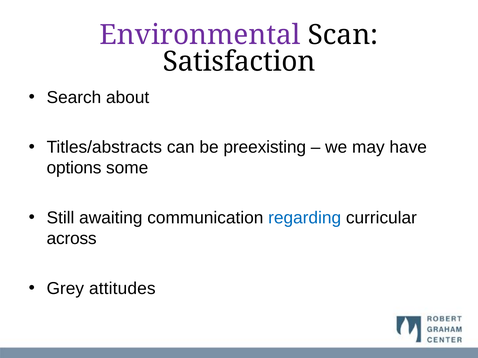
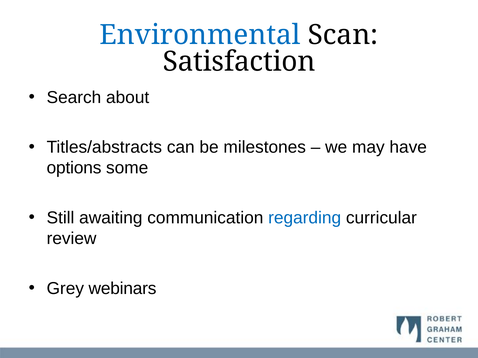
Environmental colour: purple -> blue
preexisting: preexisting -> milestones
across: across -> review
attitudes: attitudes -> webinars
